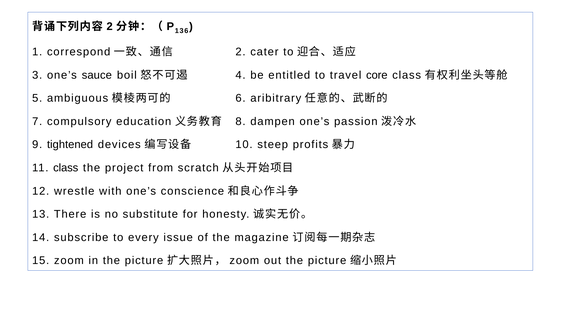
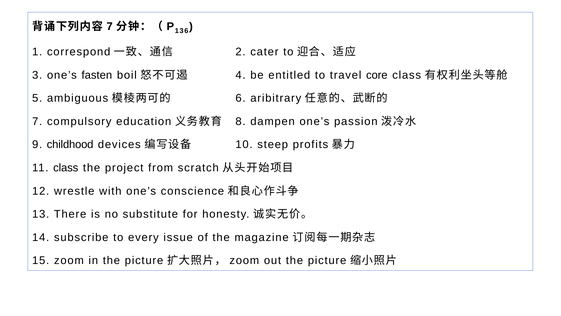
2 at (110, 26): 2 -> 7
sauce: sauce -> fasten
tightened: tightened -> childhood
